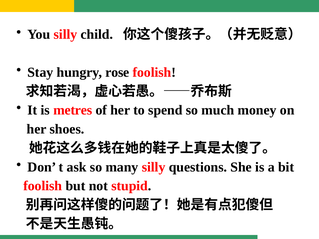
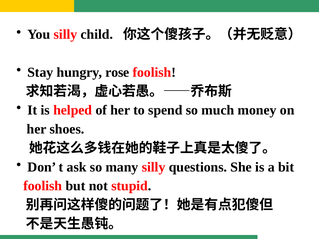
metres: metres -> helped
